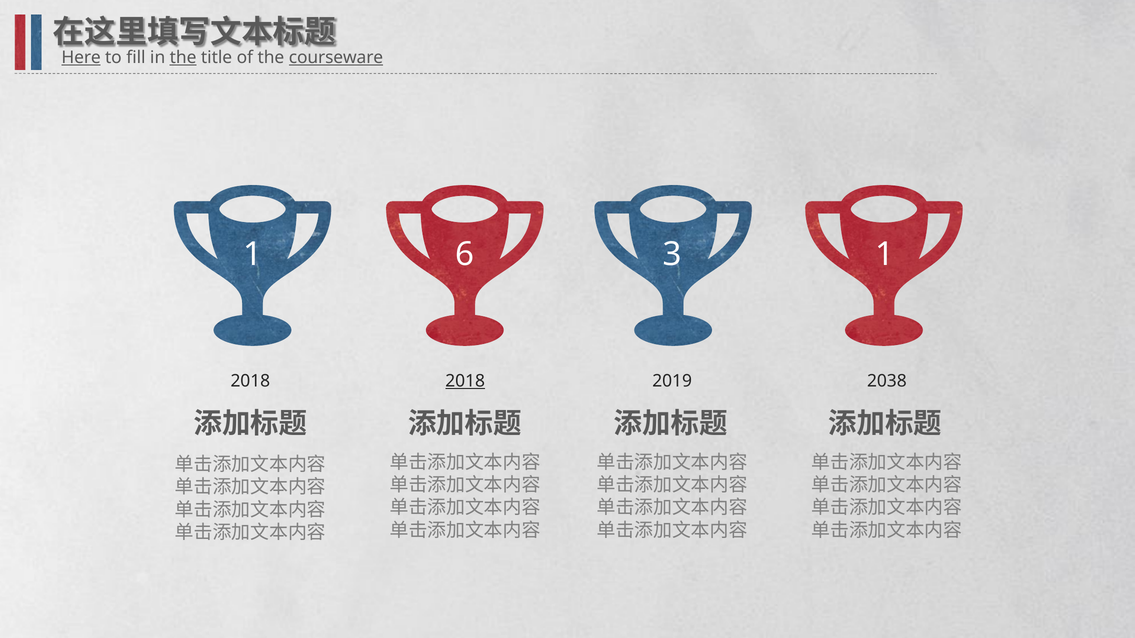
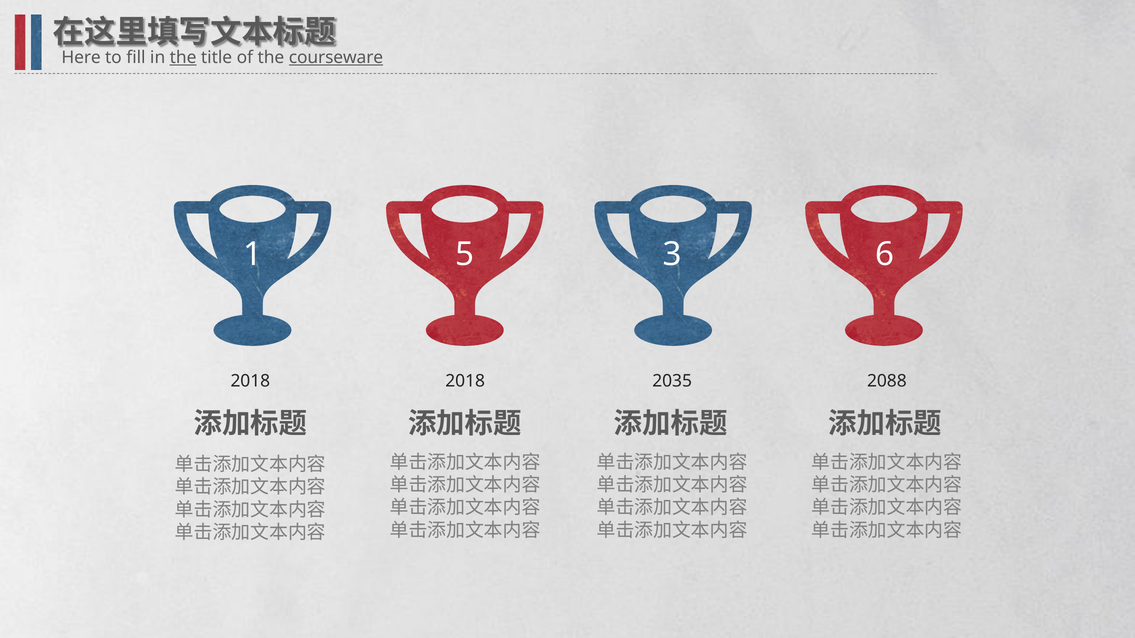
Here underline: present -> none
6: 6 -> 5
3 1: 1 -> 6
2018 at (465, 381) underline: present -> none
2019: 2019 -> 2035
2038: 2038 -> 2088
